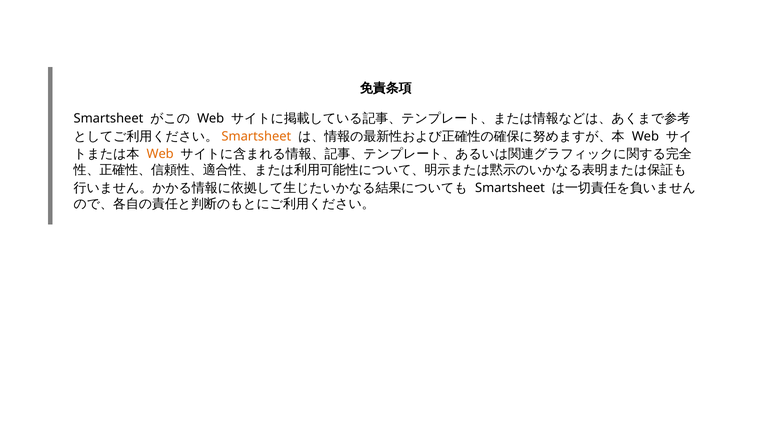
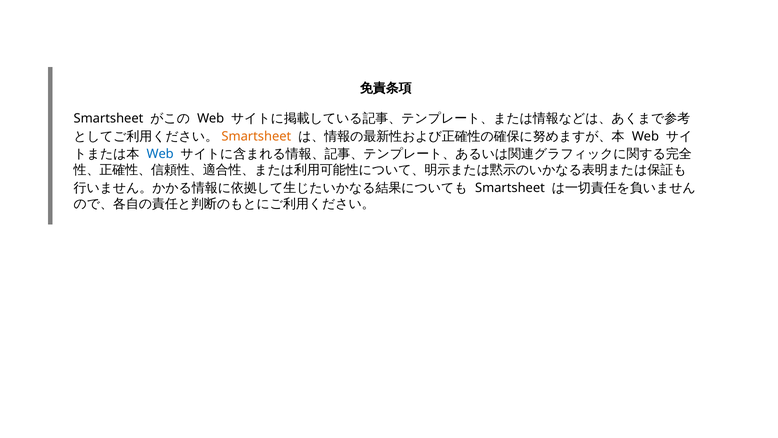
Web at (160, 154) colour: orange -> blue
